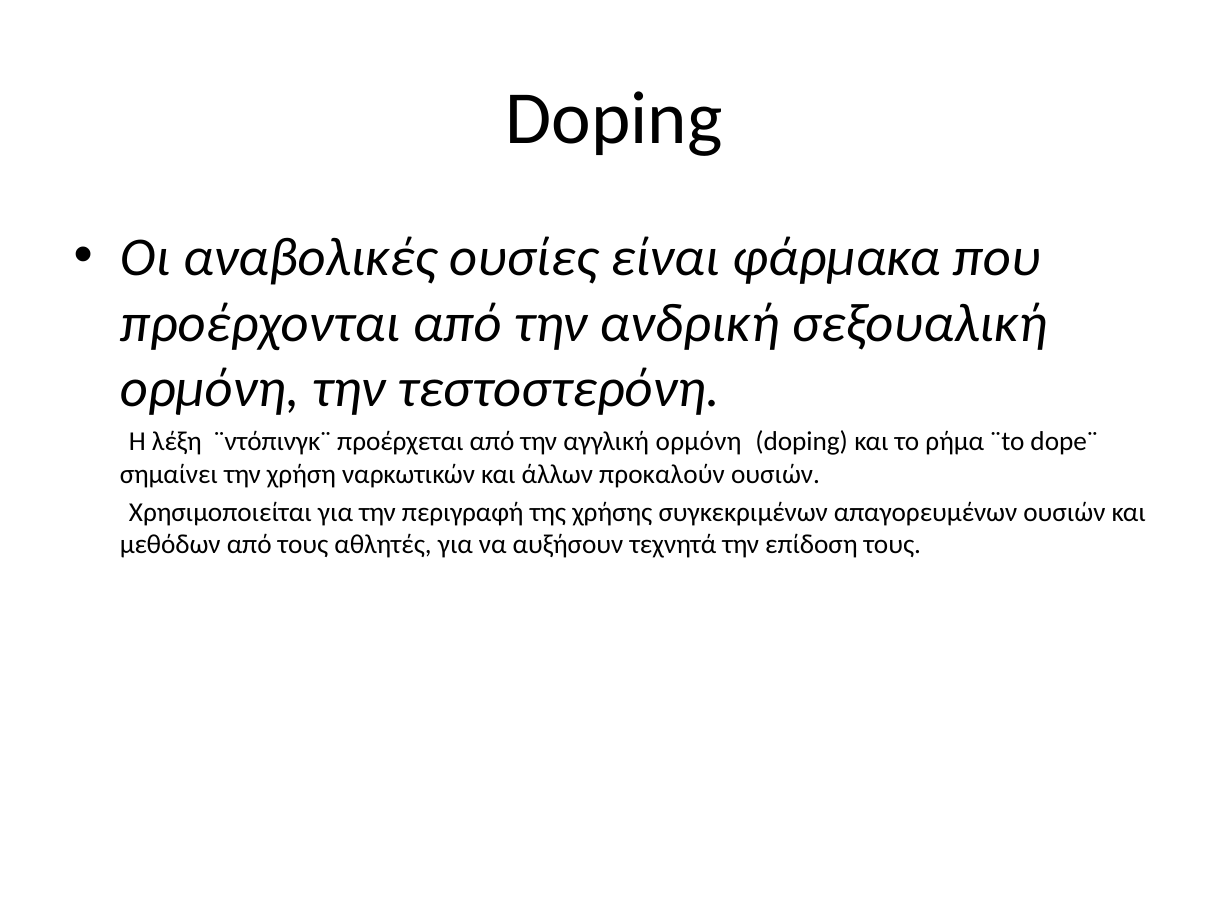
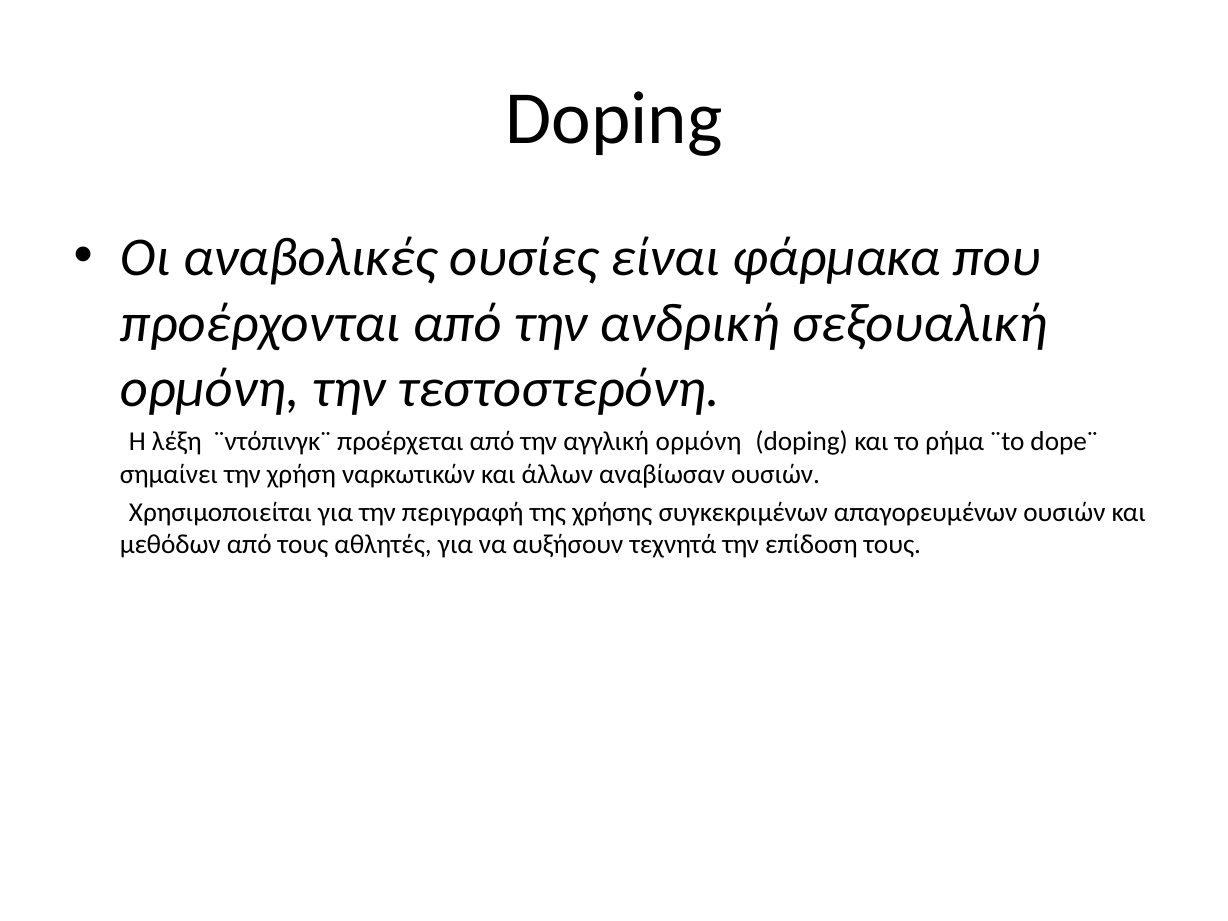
προκαλούν: προκαλούν -> αναβίωσαν
